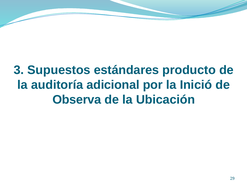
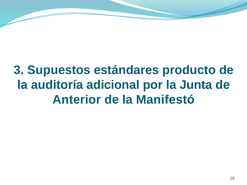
Inició: Inició -> Junta
Observa: Observa -> Anterior
Ubicación: Ubicación -> Manifestó
